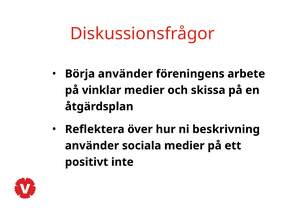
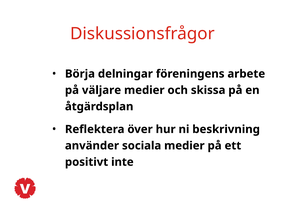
Börja använder: använder -> delningar
vinklar: vinklar -> väljare
